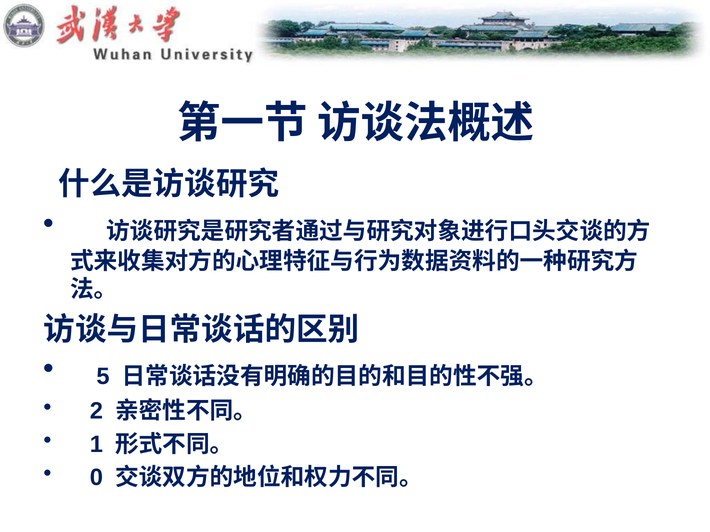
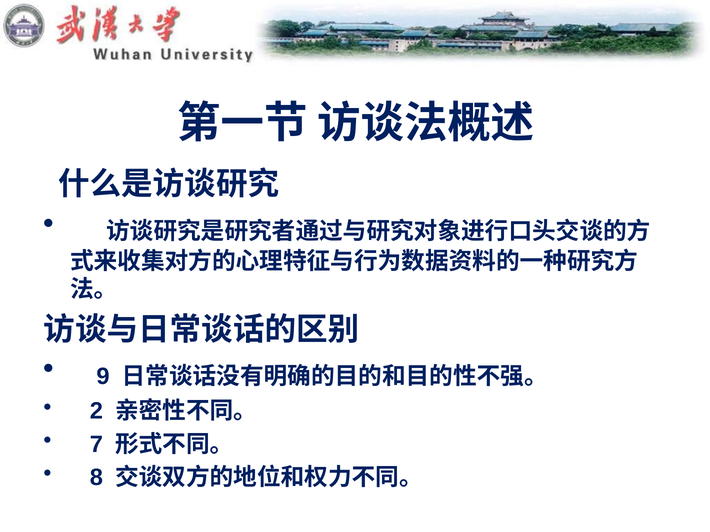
5: 5 -> 9
1: 1 -> 7
0: 0 -> 8
